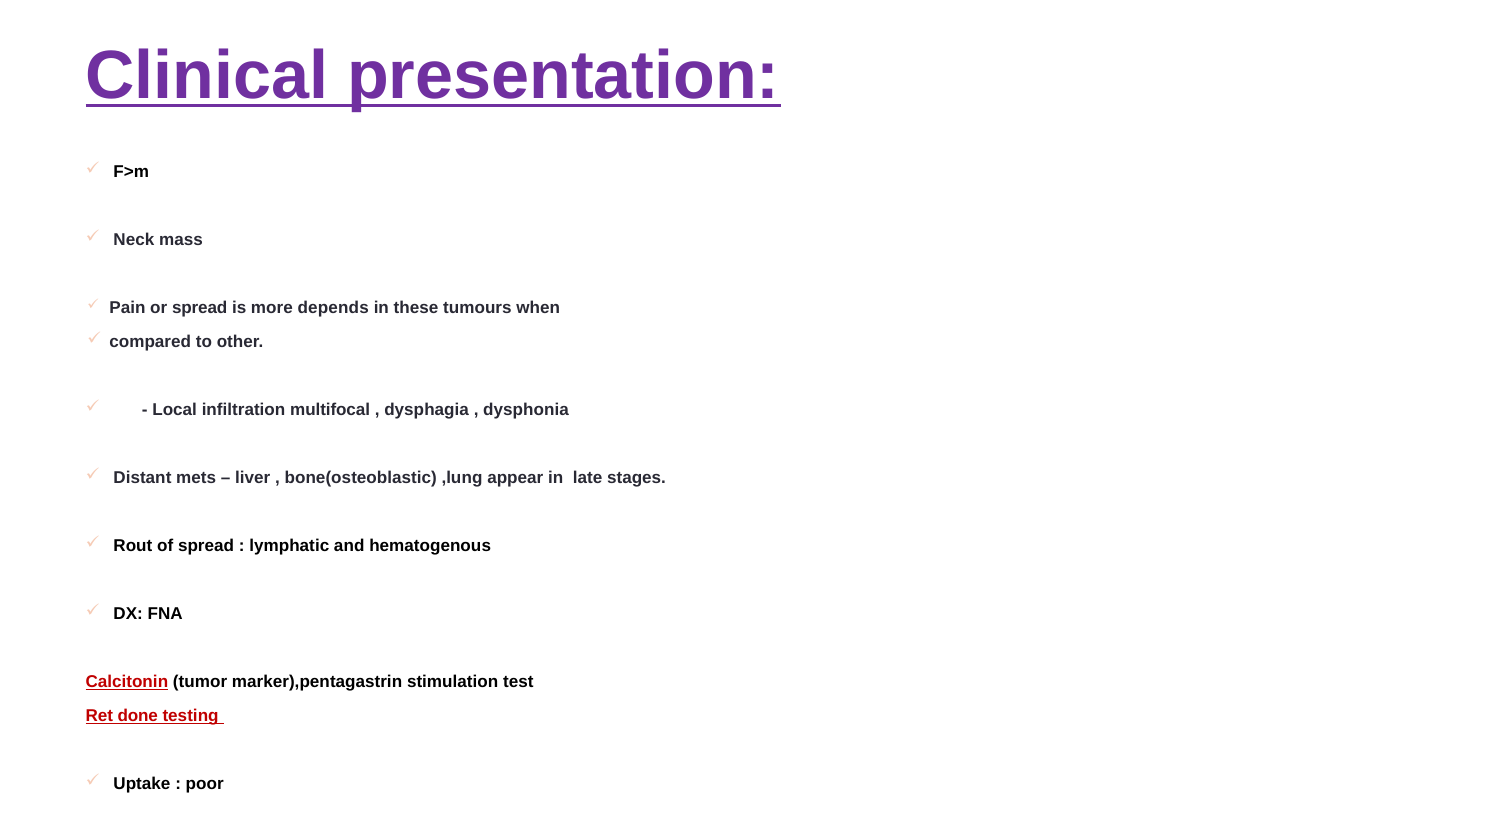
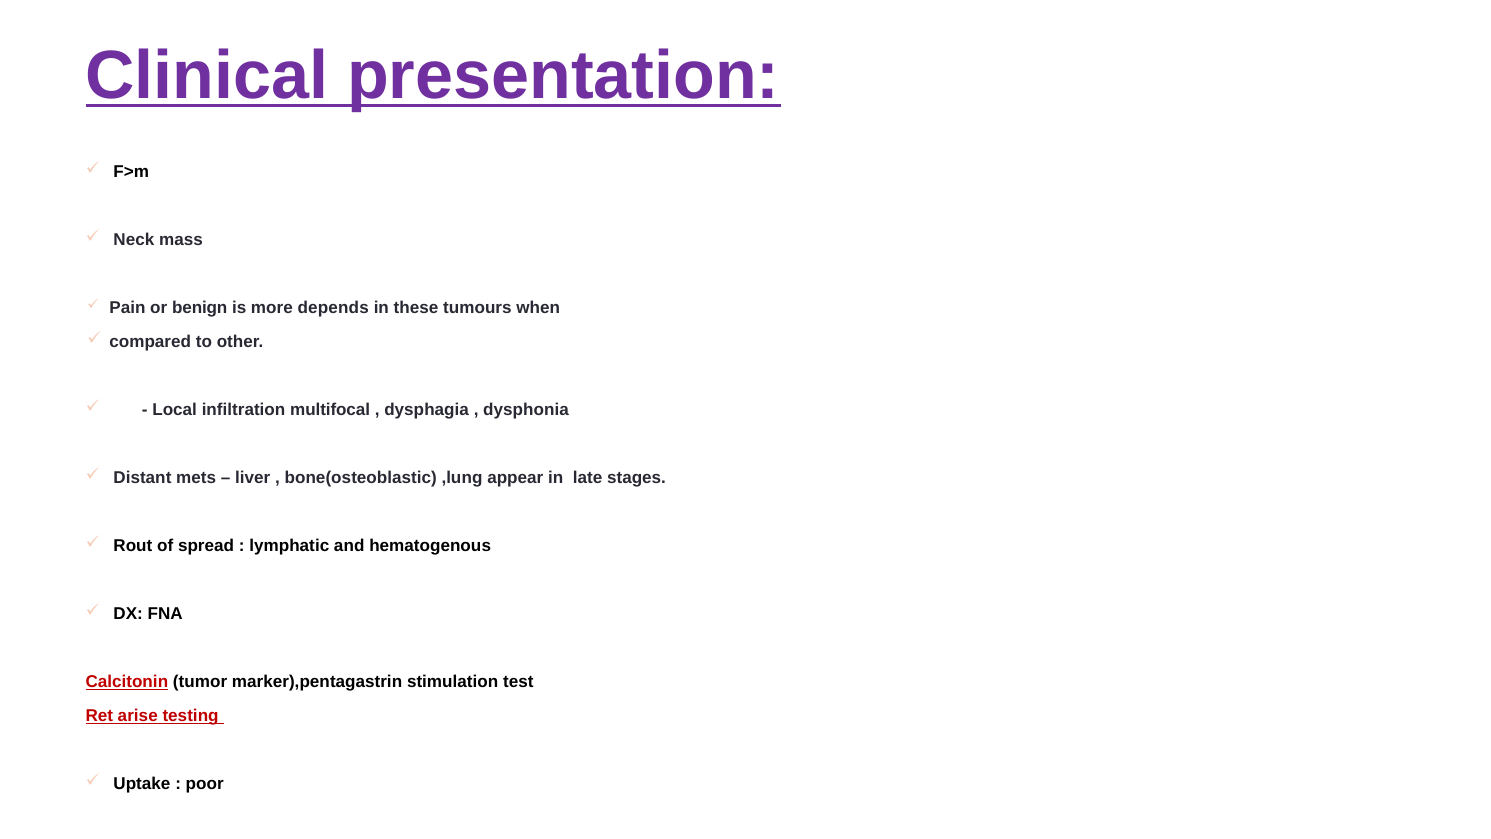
or spread: spread -> benign
done: done -> arise
